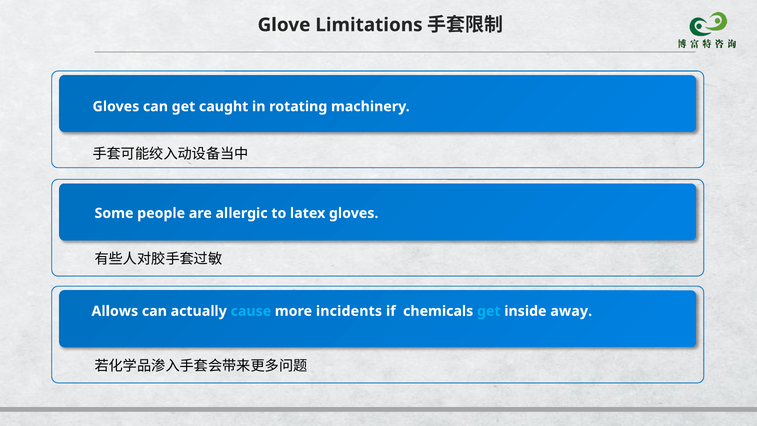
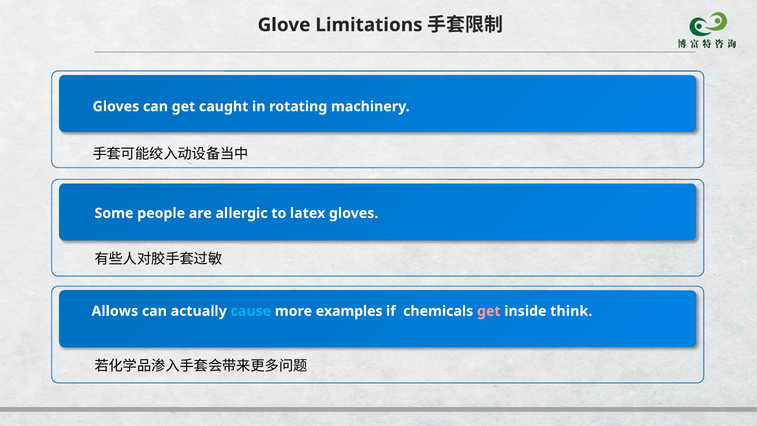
incidents: incidents -> examples
get at (489, 311) colour: light blue -> pink
away: away -> think
